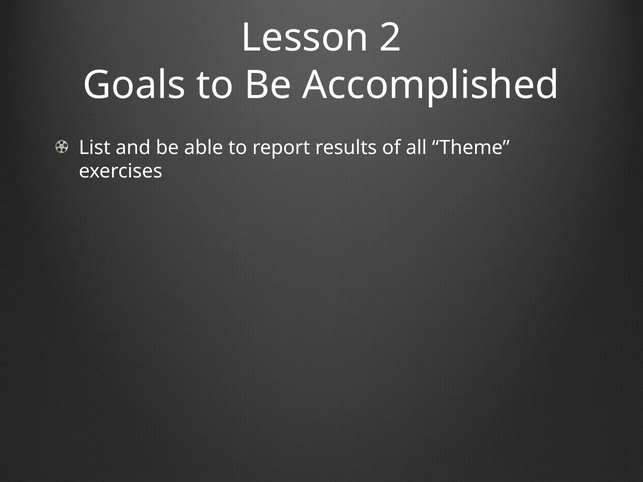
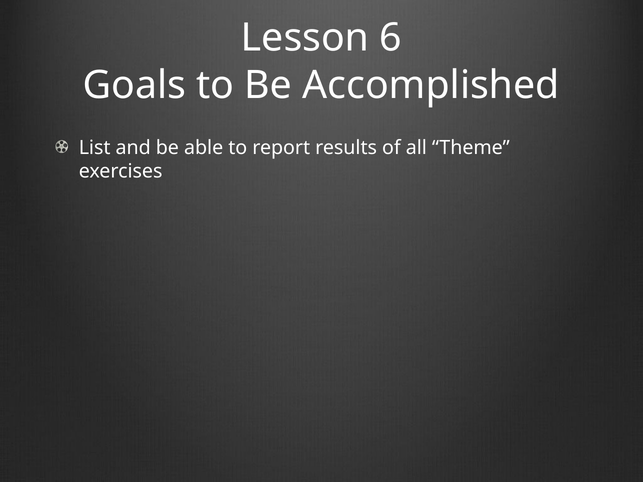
2: 2 -> 6
